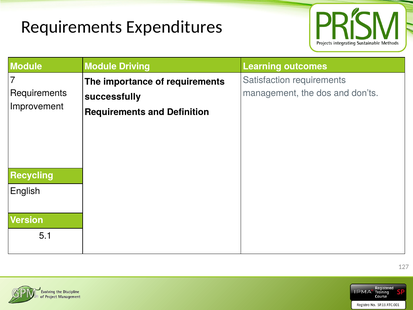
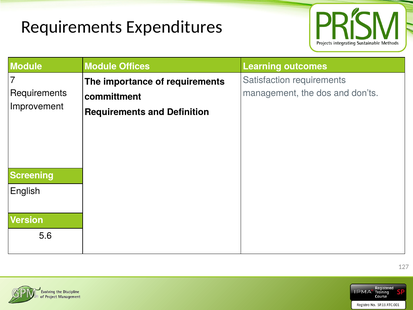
Driving: Driving -> Offices
successfully: successfully -> committment
Recycling: Recycling -> Screening
5.1: 5.1 -> 5.6
